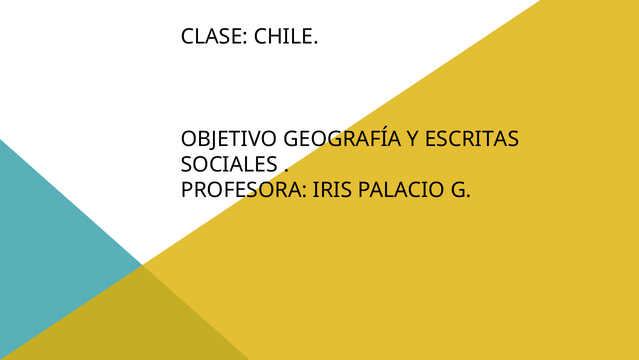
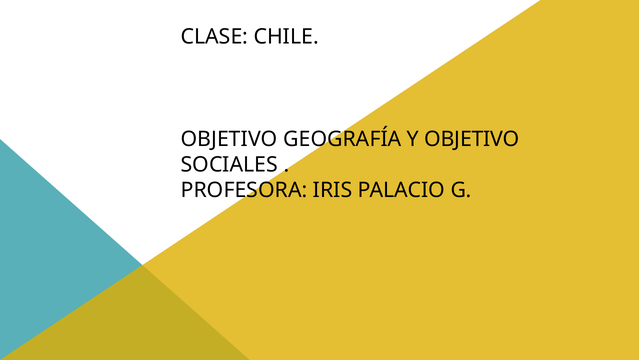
Y ESCRITAS: ESCRITAS -> OBJETIVO
